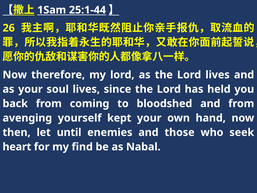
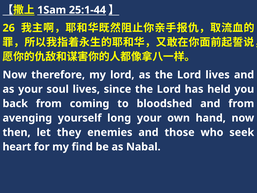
kept: kept -> long
until: until -> they
